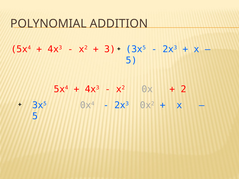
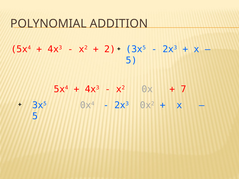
3: 3 -> 2
2: 2 -> 7
